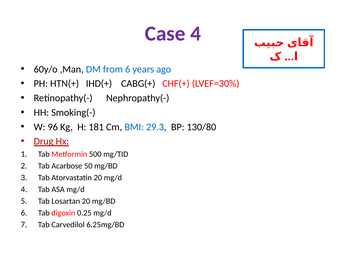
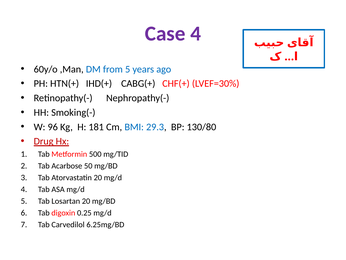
from 6: 6 -> 5
